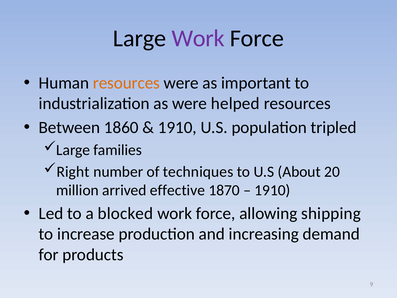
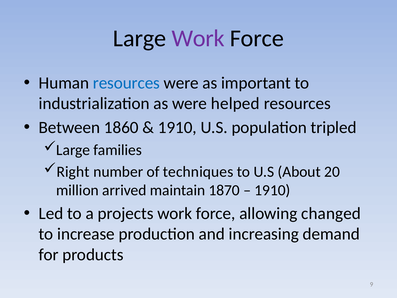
resources at (126, 83) colour: orange -> blue
effective: effective -> maintain
blocked: blocked -> projects
shipping: shipping -> changed
